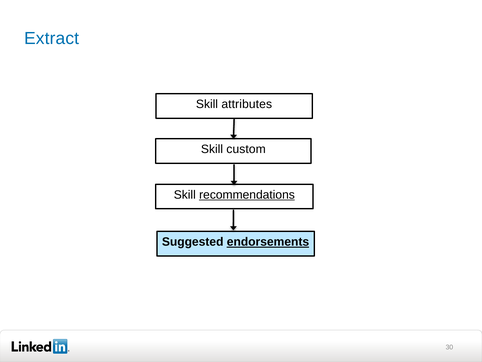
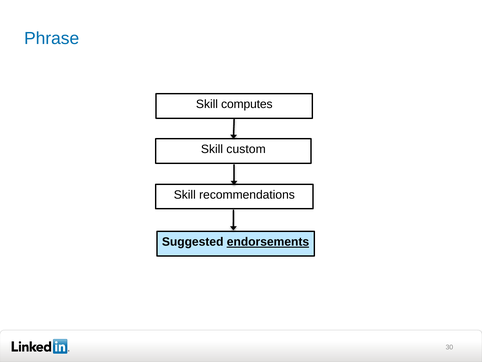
Extract: Extract -> Phrase
attributes: attributes -> computes
recommendations underline: present -> none
